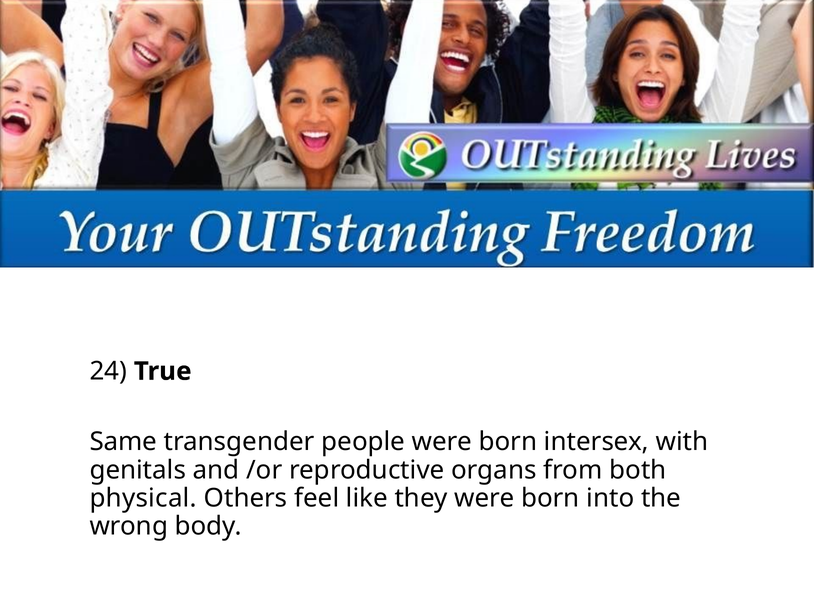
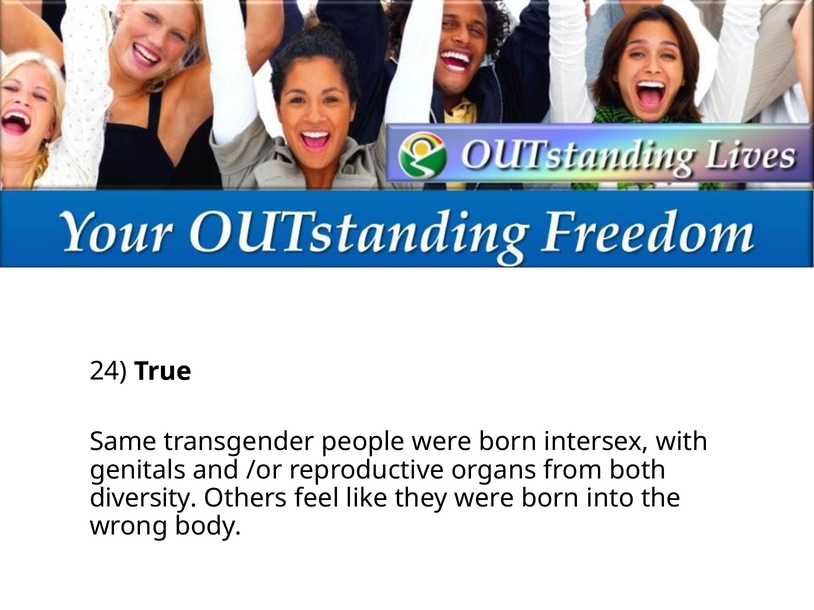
physical: physical -> diversity
